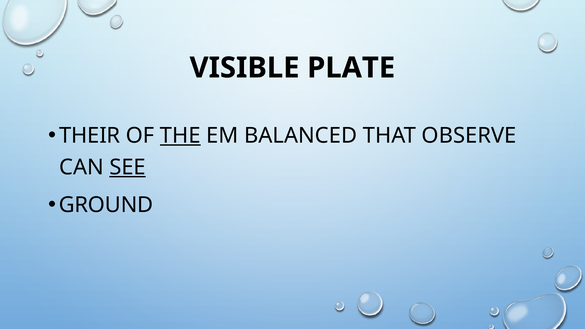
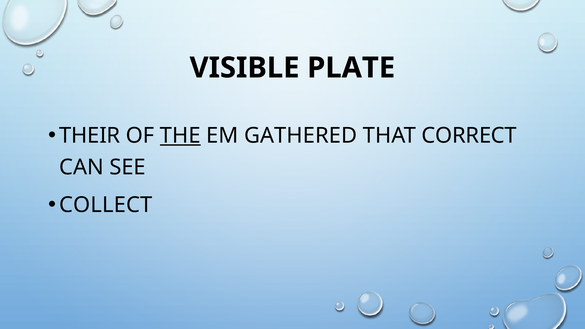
BALANCED: BALANCED -> GATHERED
OBSERVE: OBSERVE -> CORRECT
SEE underline: present -> none
GROUND: GROUND -> COLLECT
